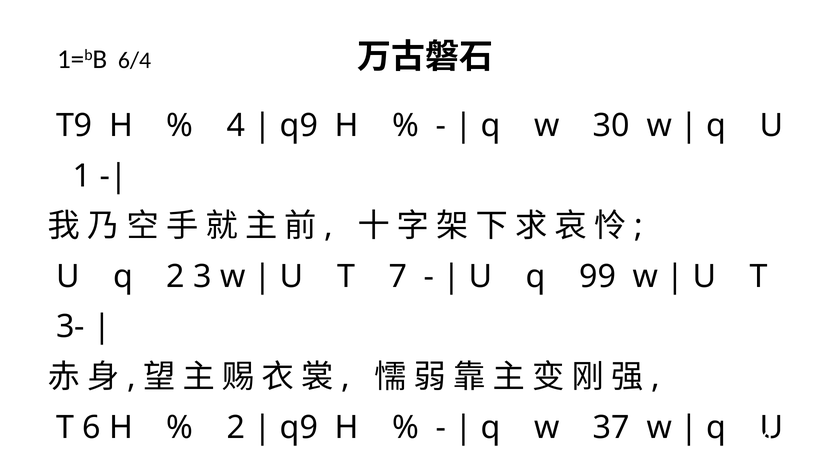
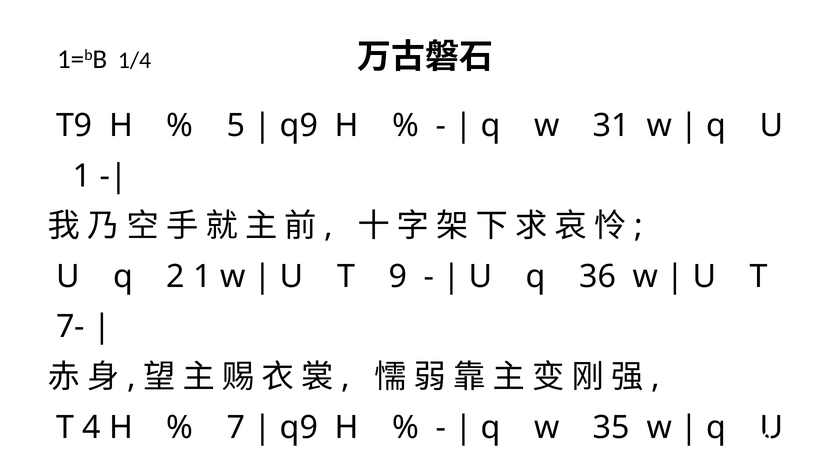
6/4: 6/4 -> 1/4
4: 4 -> 5
30: 30 -> 31
2 3: 3 -> 1
7: 7 -> 9
99: 99 -> 36
3-: 3- -> 7-
6: 6 -> 4
2 at (236, 427): 2 -> 7
37: 37 -> 35
